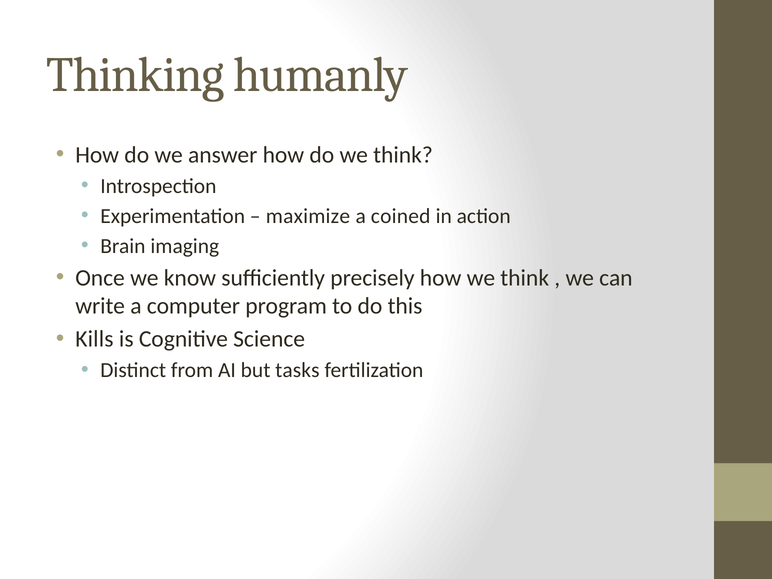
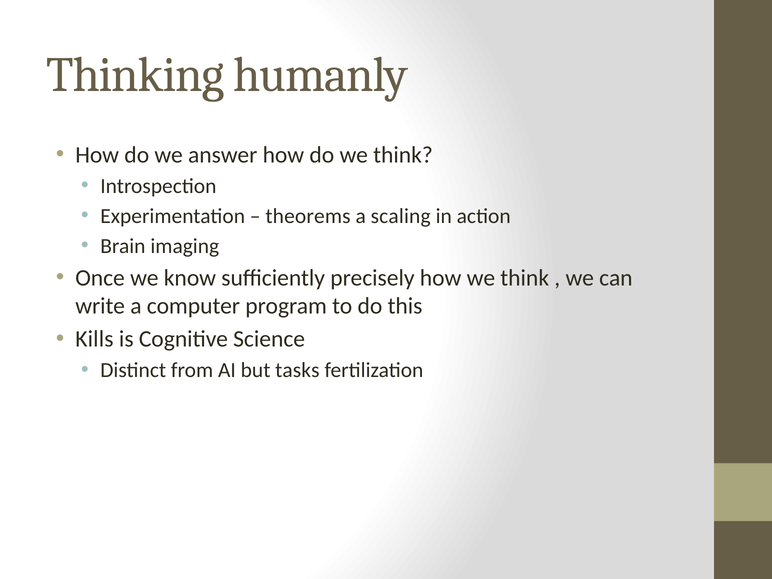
maximize: maximize -> theorems
coined: coined -> scaling
